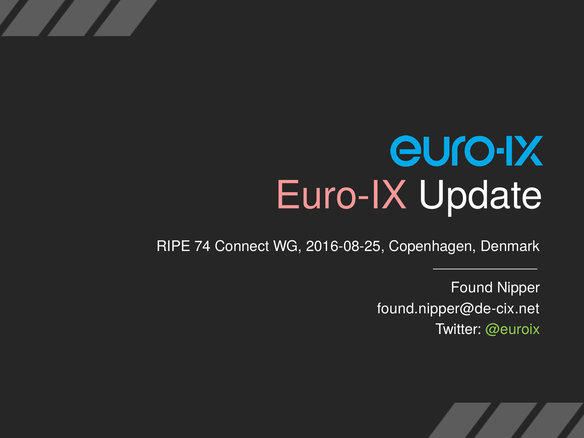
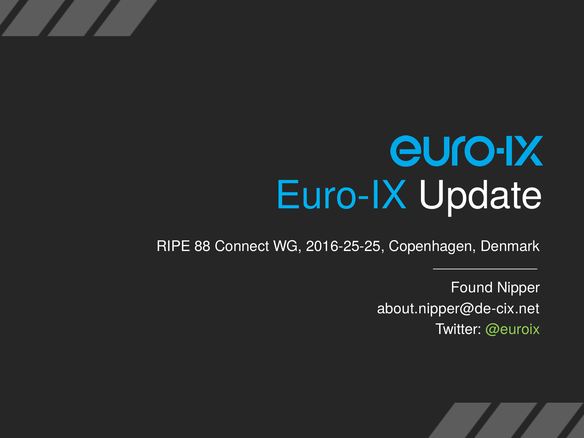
Euro-IX colour: pink -> light blue
74: 74 -> 88
2016-08-25: 2016-08-25 -> 2016-25-25
found.nipper@de-cix.net: found.nipper@de-cix.net -> about.nipper@de-cix.net
